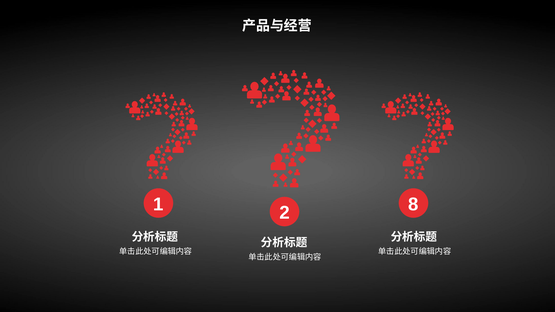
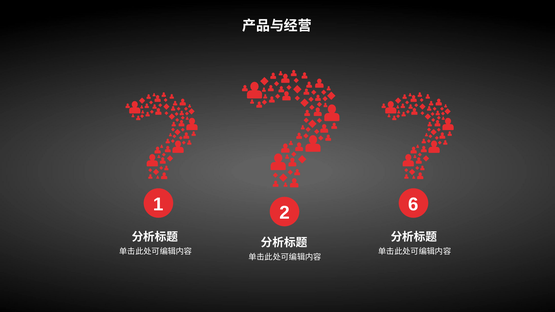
8: 8 -> 6
